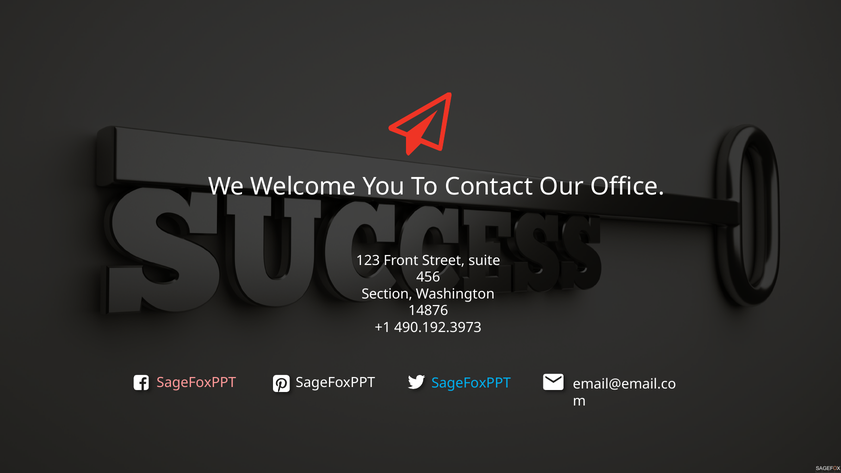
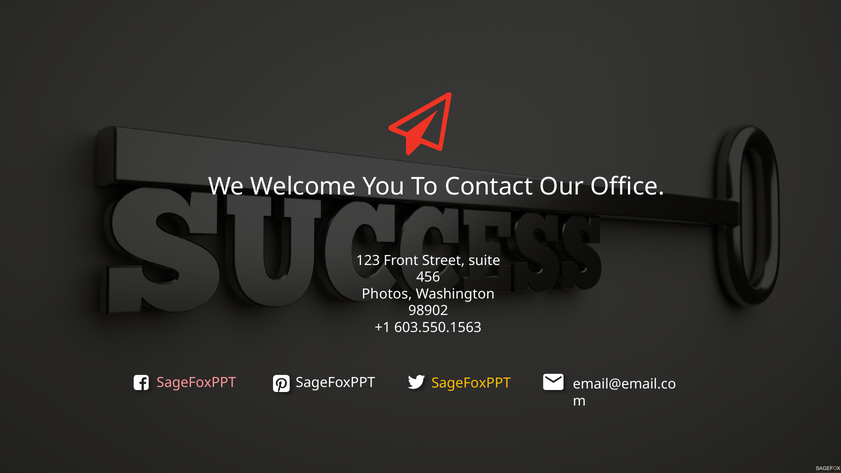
Section: Section -> Photos
14876: 14876 -> 98902
490.192.3973: 490.192.3973 -> 603.550.1563
SageFoxPPT at (471, 383) colour: light blue -> yellow
